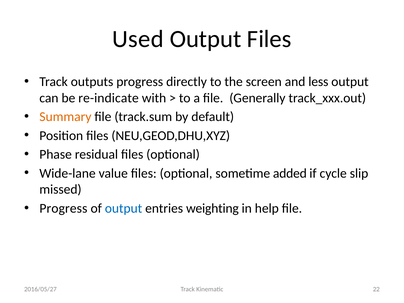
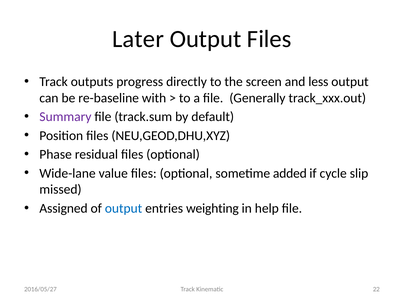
Used: Used -> Later
re-indicate: re-indicate -> re-baseline
Summary colour: orange -> purple
Progress at (63, 208): Progress -> Assigned
